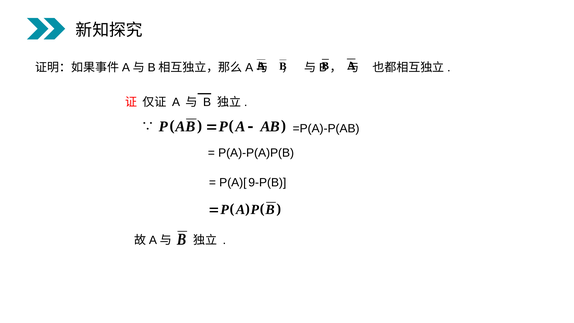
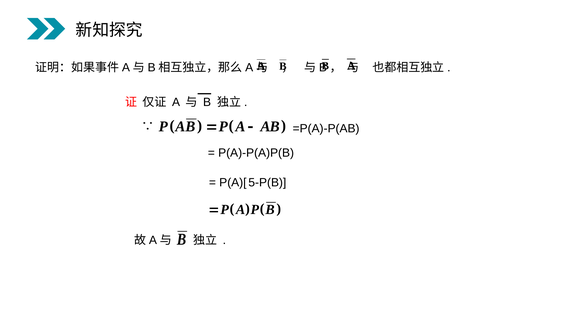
9-P(B: 9-P(B -> 5-P(B
